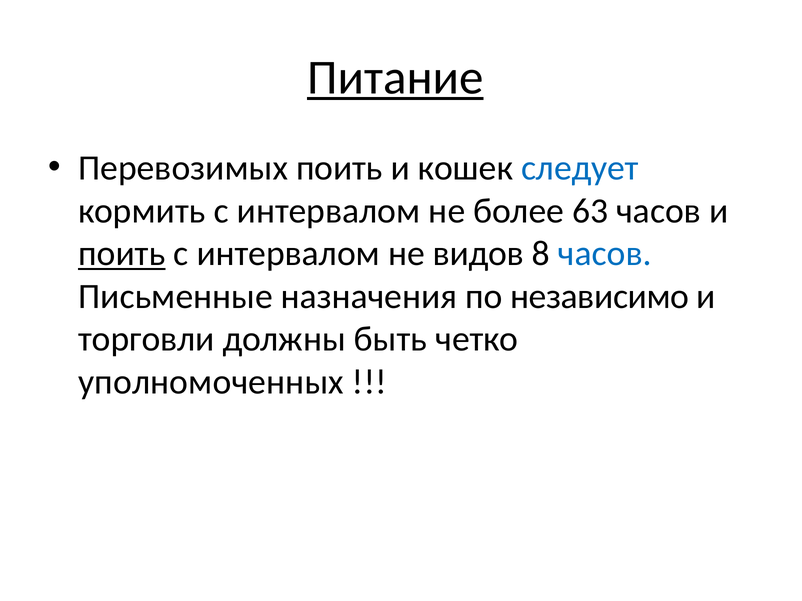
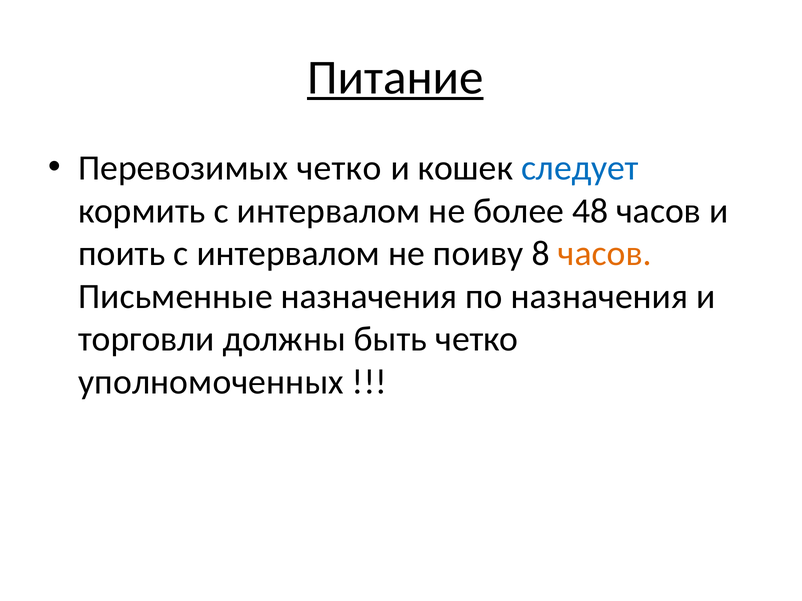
Перевозимых поить: поить -> четко
63: 63 -> 48
поить at (122, 254) underline: present -> none
видов: видов -> поиву
часов at (605, 254) colour: blue -> orange
по независимо: независимо -> назначения
